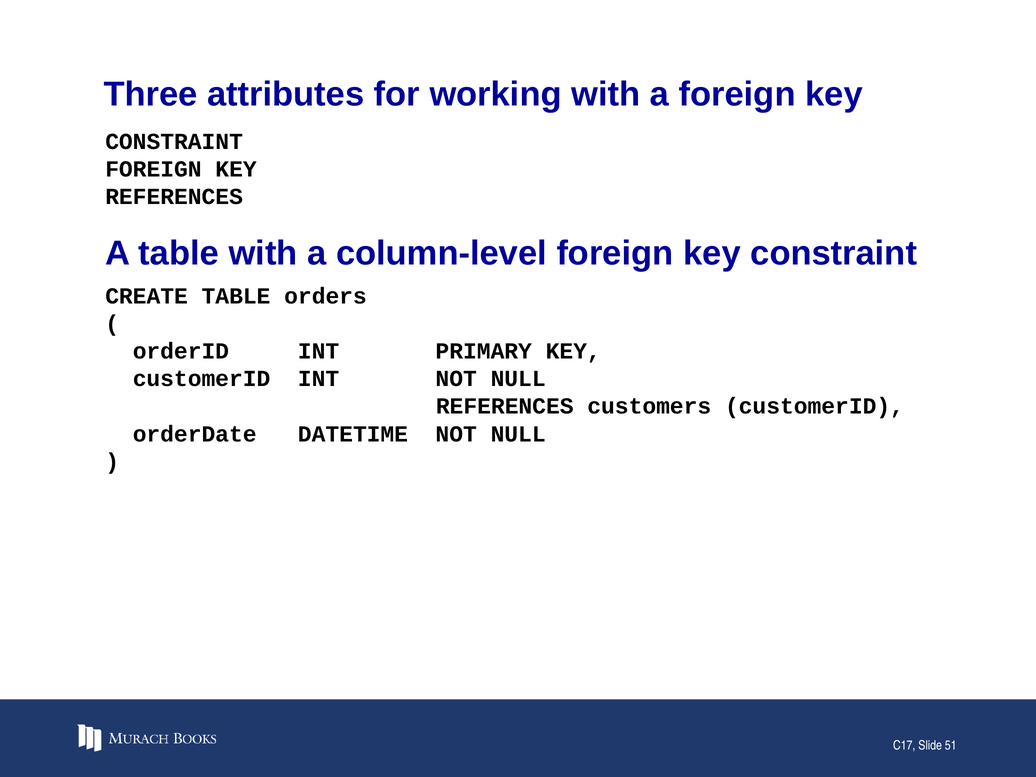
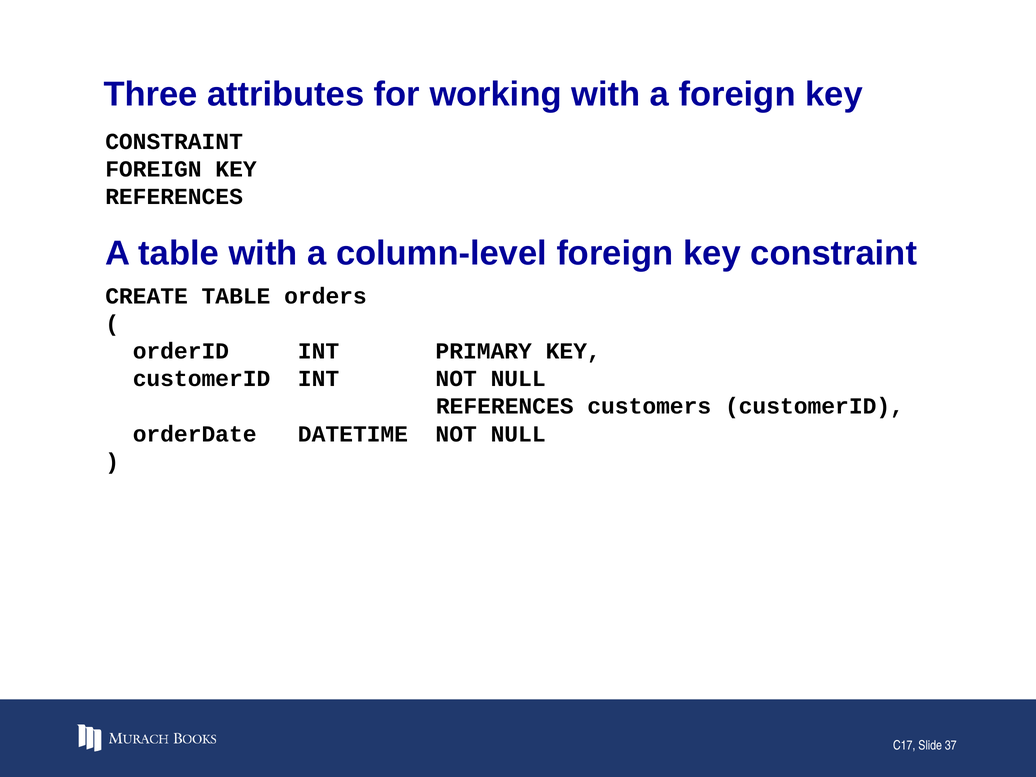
51: 51 -> 37
